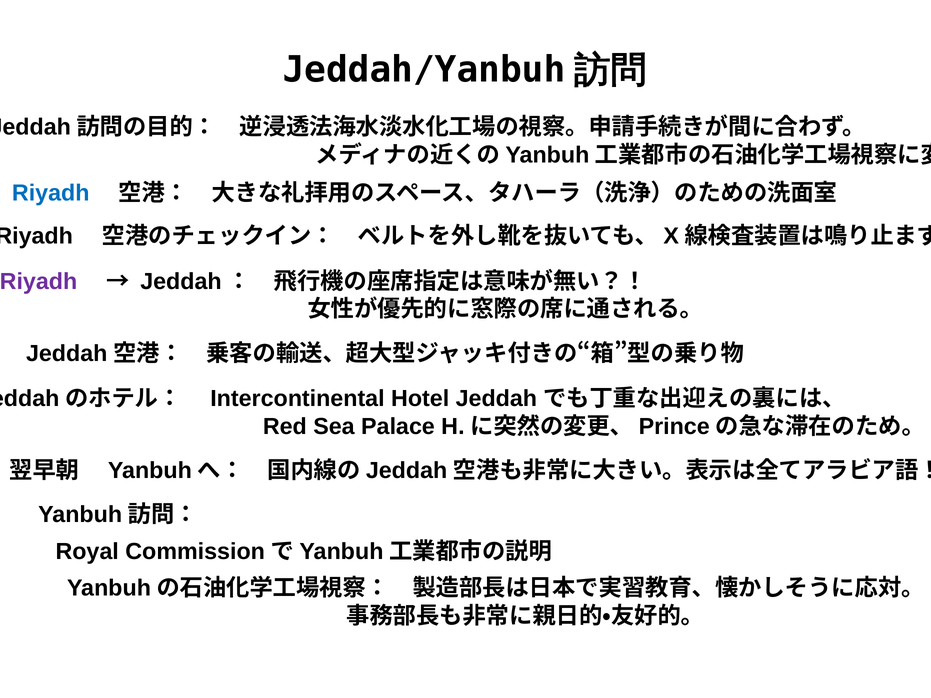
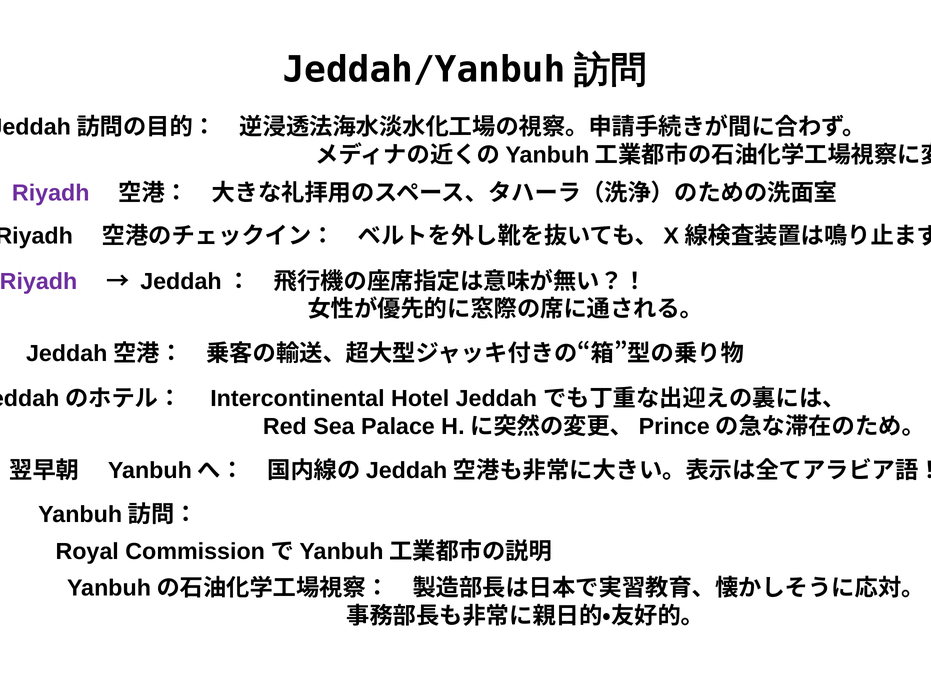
Riyadh at (51, 193) colour: blue -> purple
